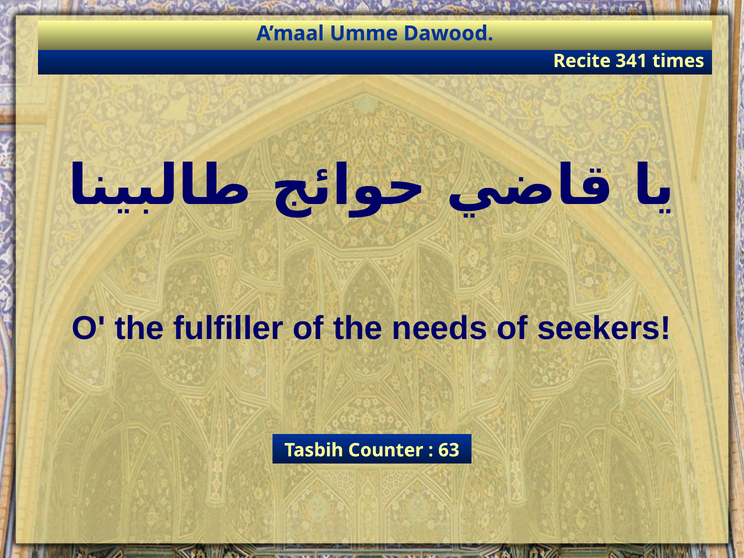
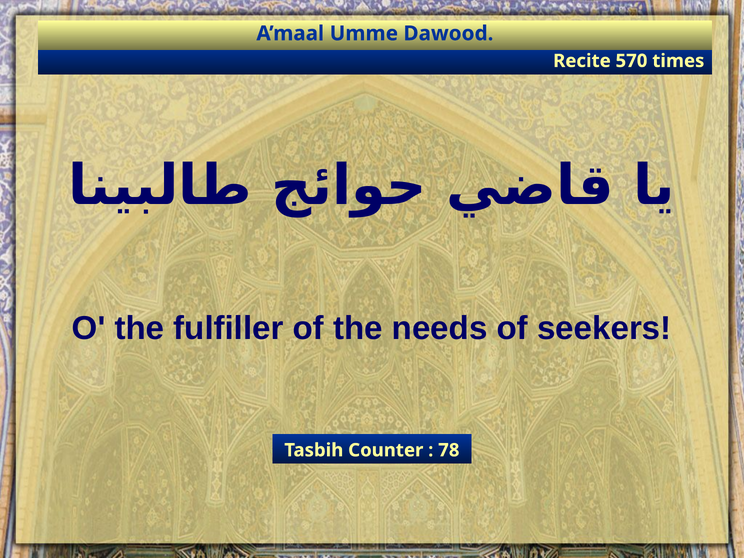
341: 341 -> 570
63: 63 -> 78
